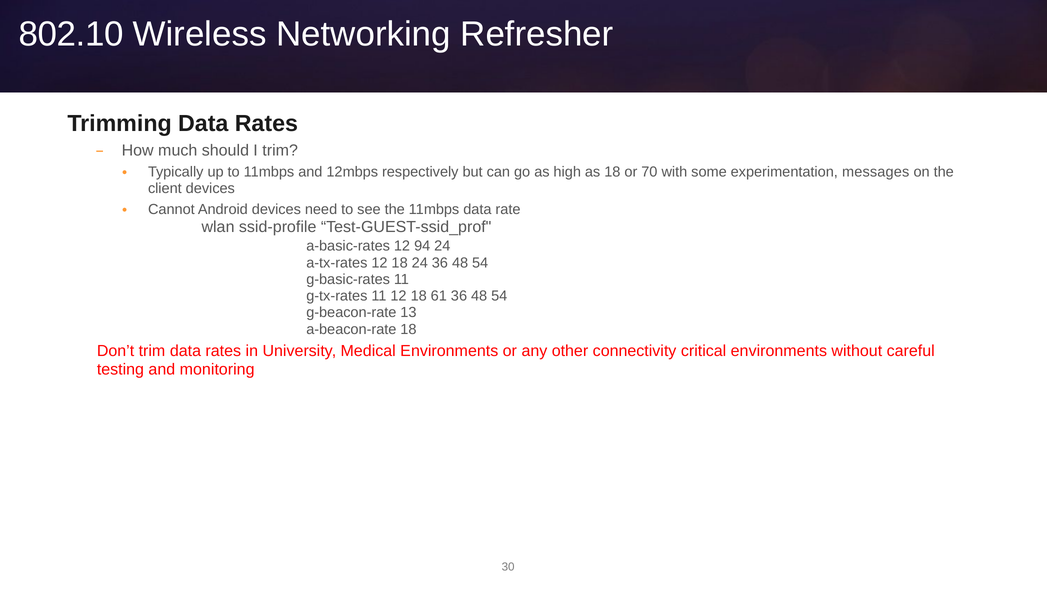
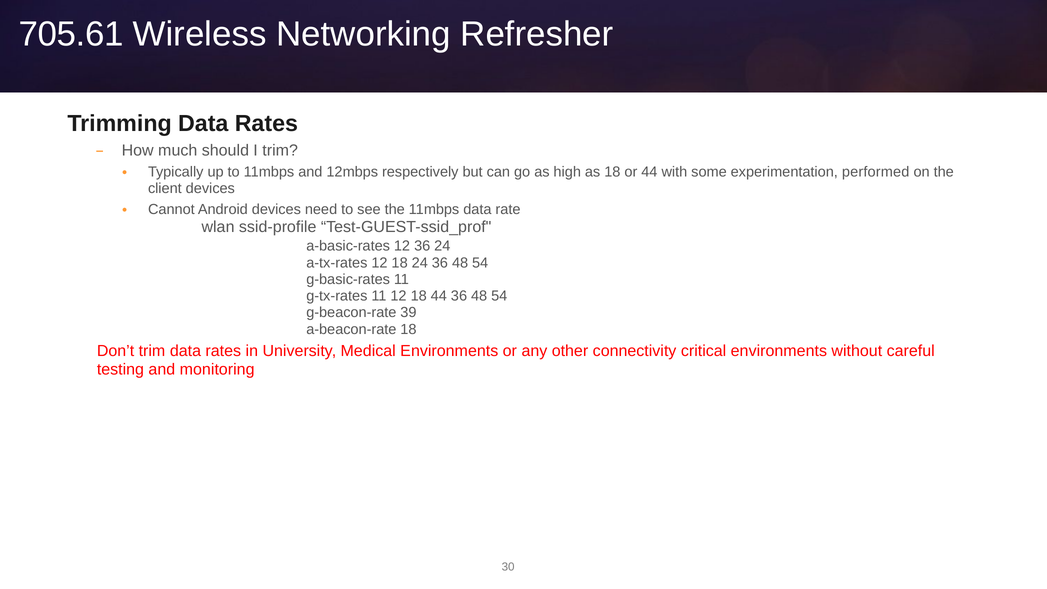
802.10: 802.10 -> 705.61
or 70: 70 -> 44
messages: messages -> performed
12 94: 94 -> 36
18 61: 61 -> 44
13: 13 -> 39
